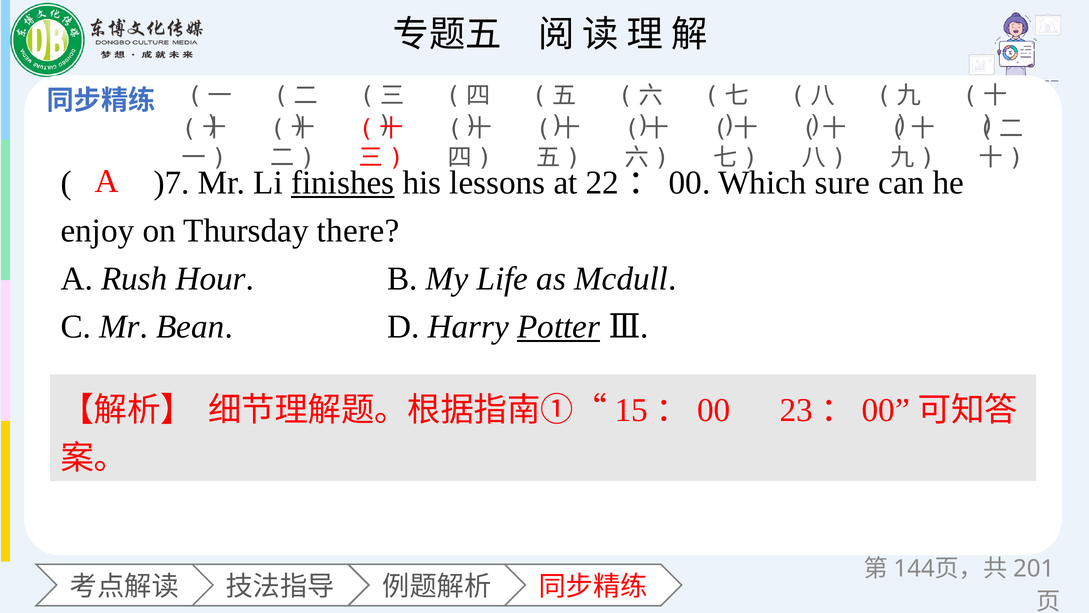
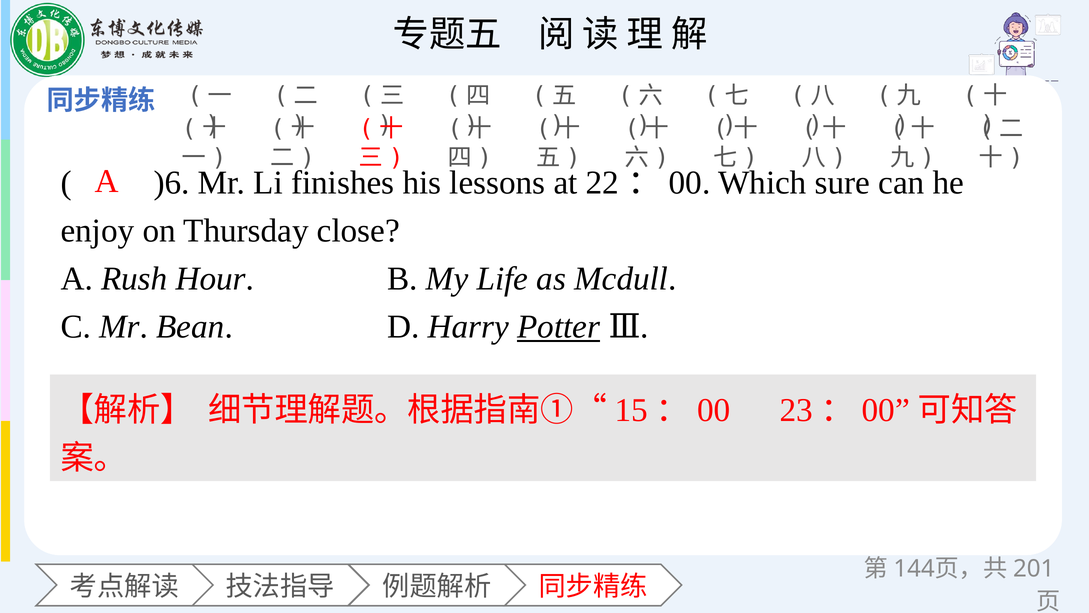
)7: )7 -> )6
finishes underline: present -> none
there: there -> close
